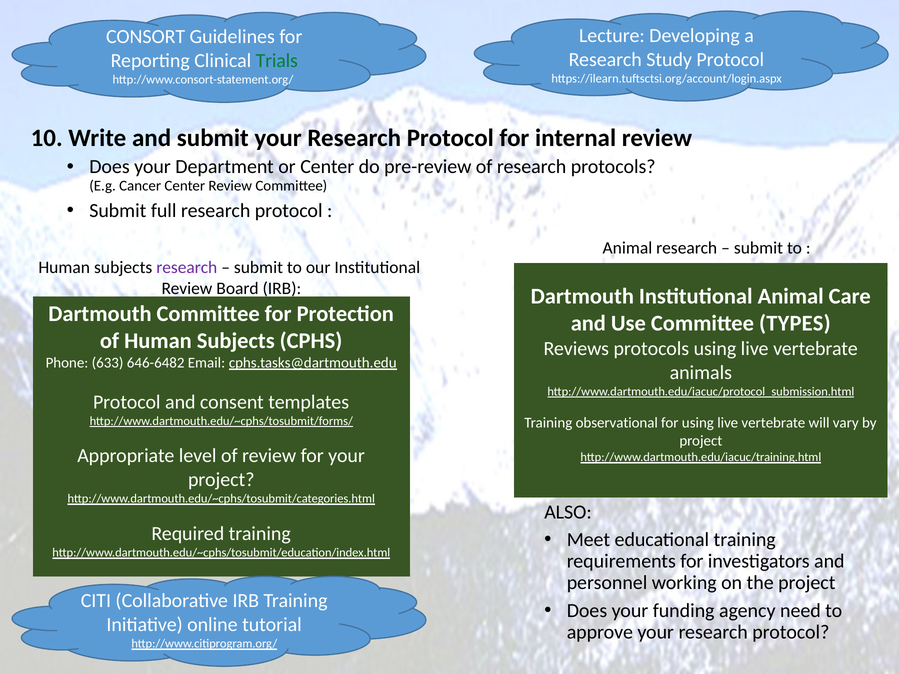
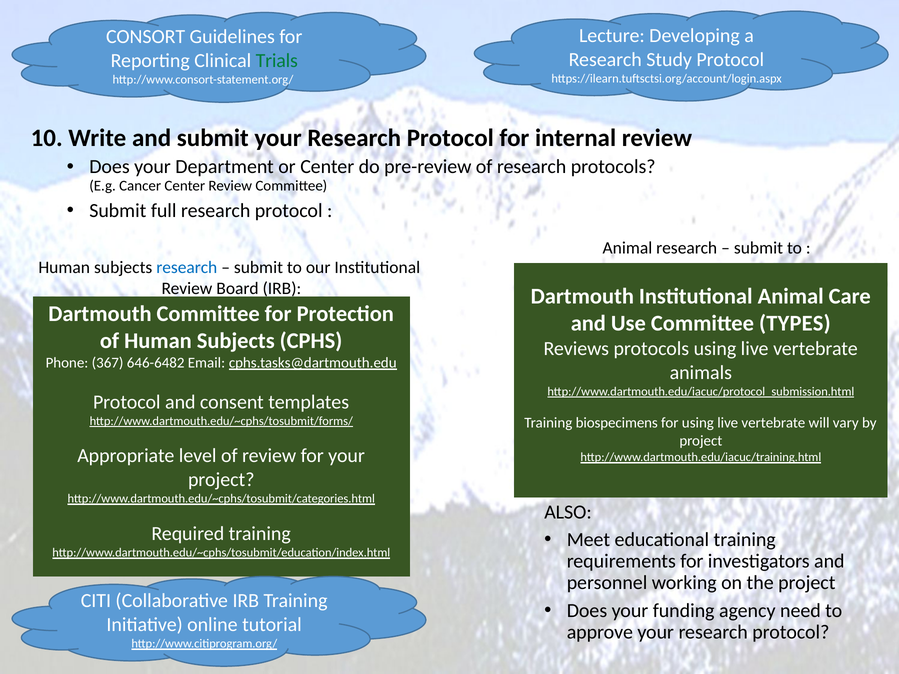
research at (187, 268) colour: purple -> blue
633: 633 -> 367
observational: observational -> biospecimens
